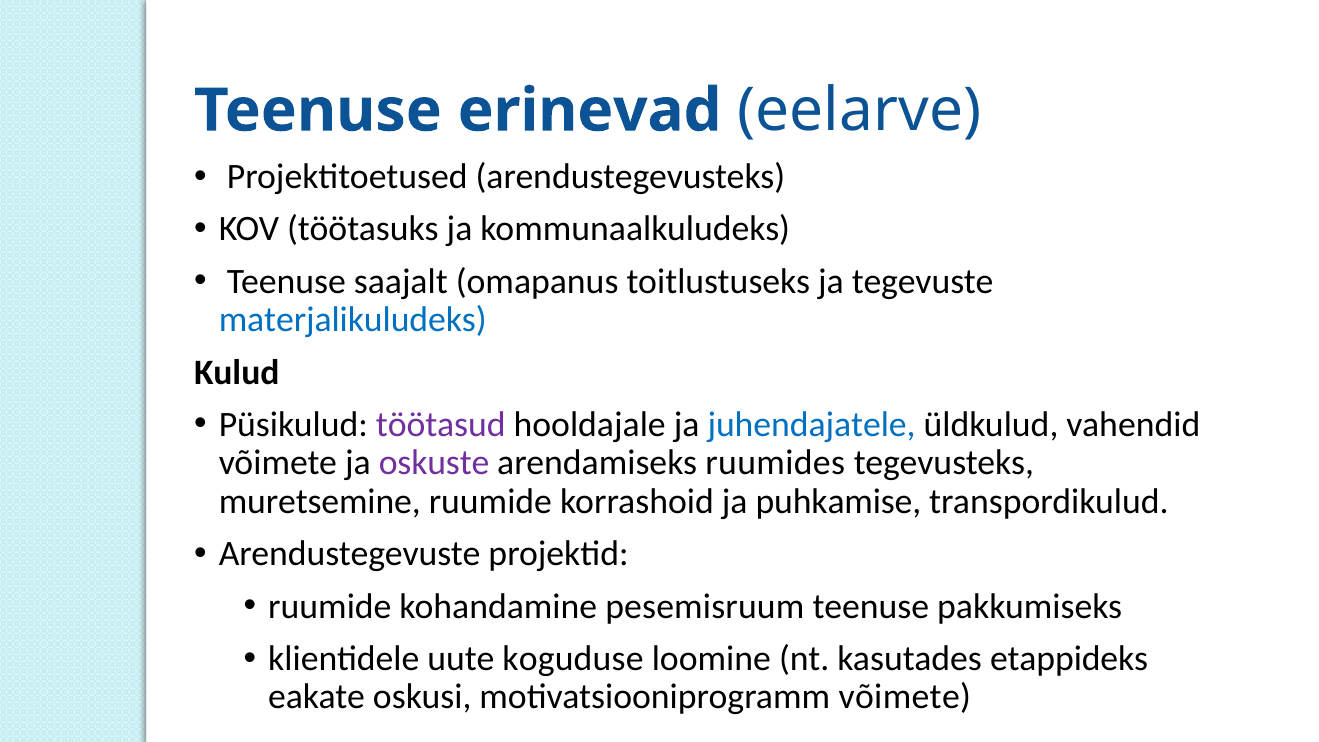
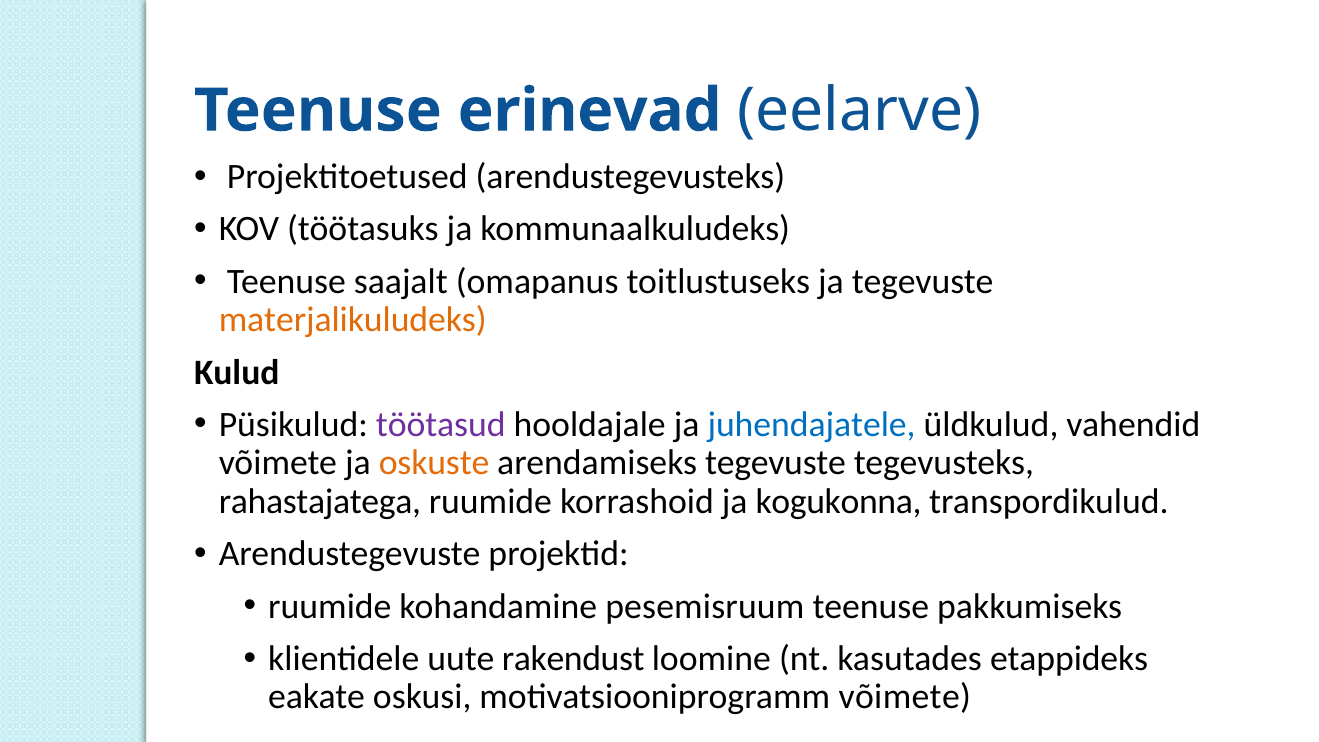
materjalikuludeks colour: blue -> orange
oskuste colour: purple -> orange
arendamiseks ruumides: ruumides -> tegevuste
muretsemine: muretsemine -> rahastajatega
puhkamise: puhkamise -> kogukonna
koguduse: koguduse -> rakendust
